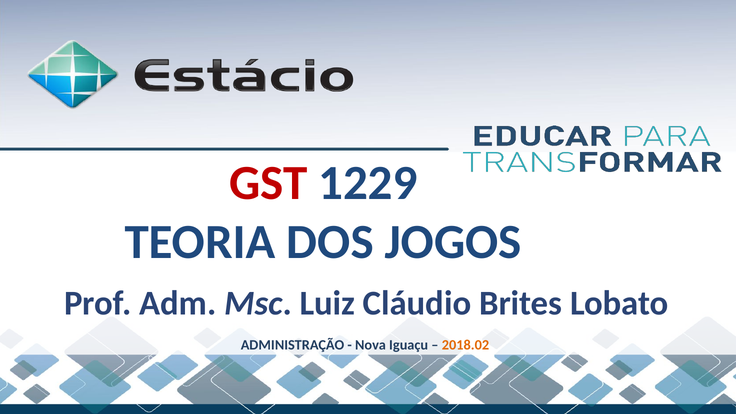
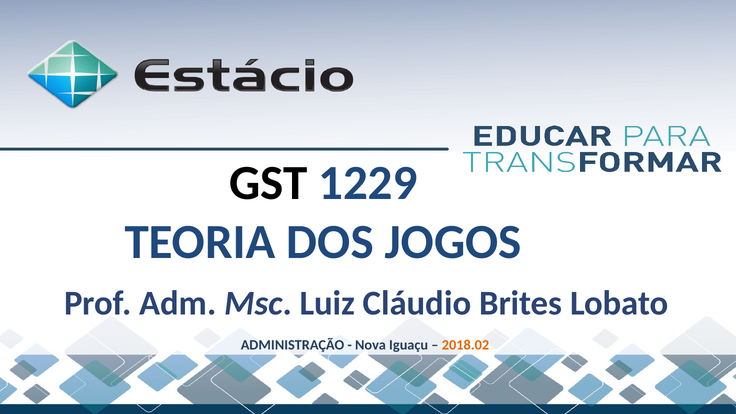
GST colour: red -> black
